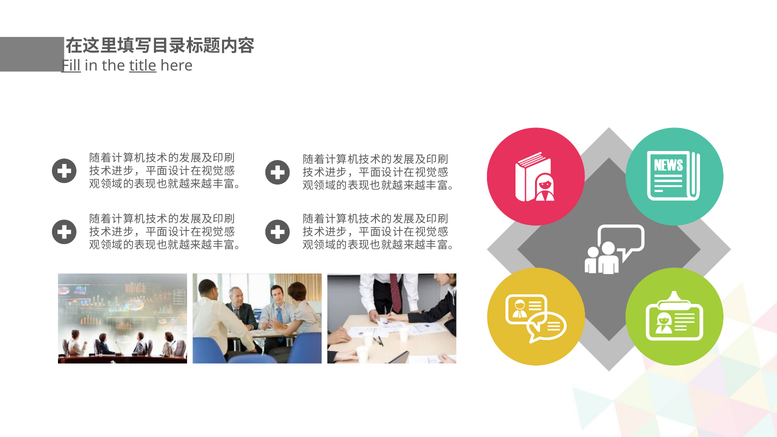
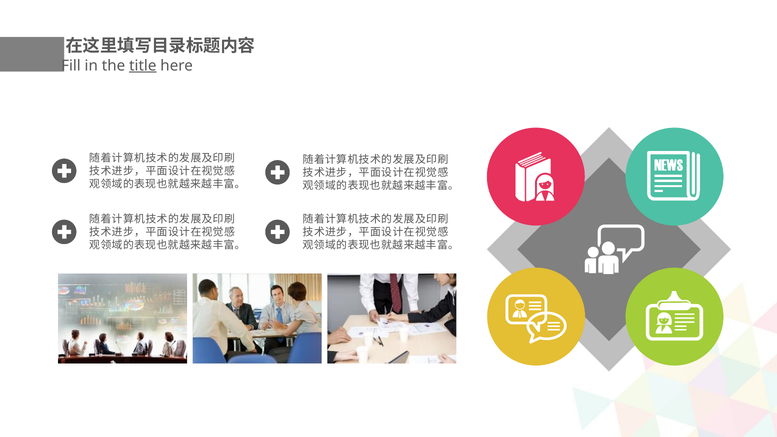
Fill underline: present -> none
